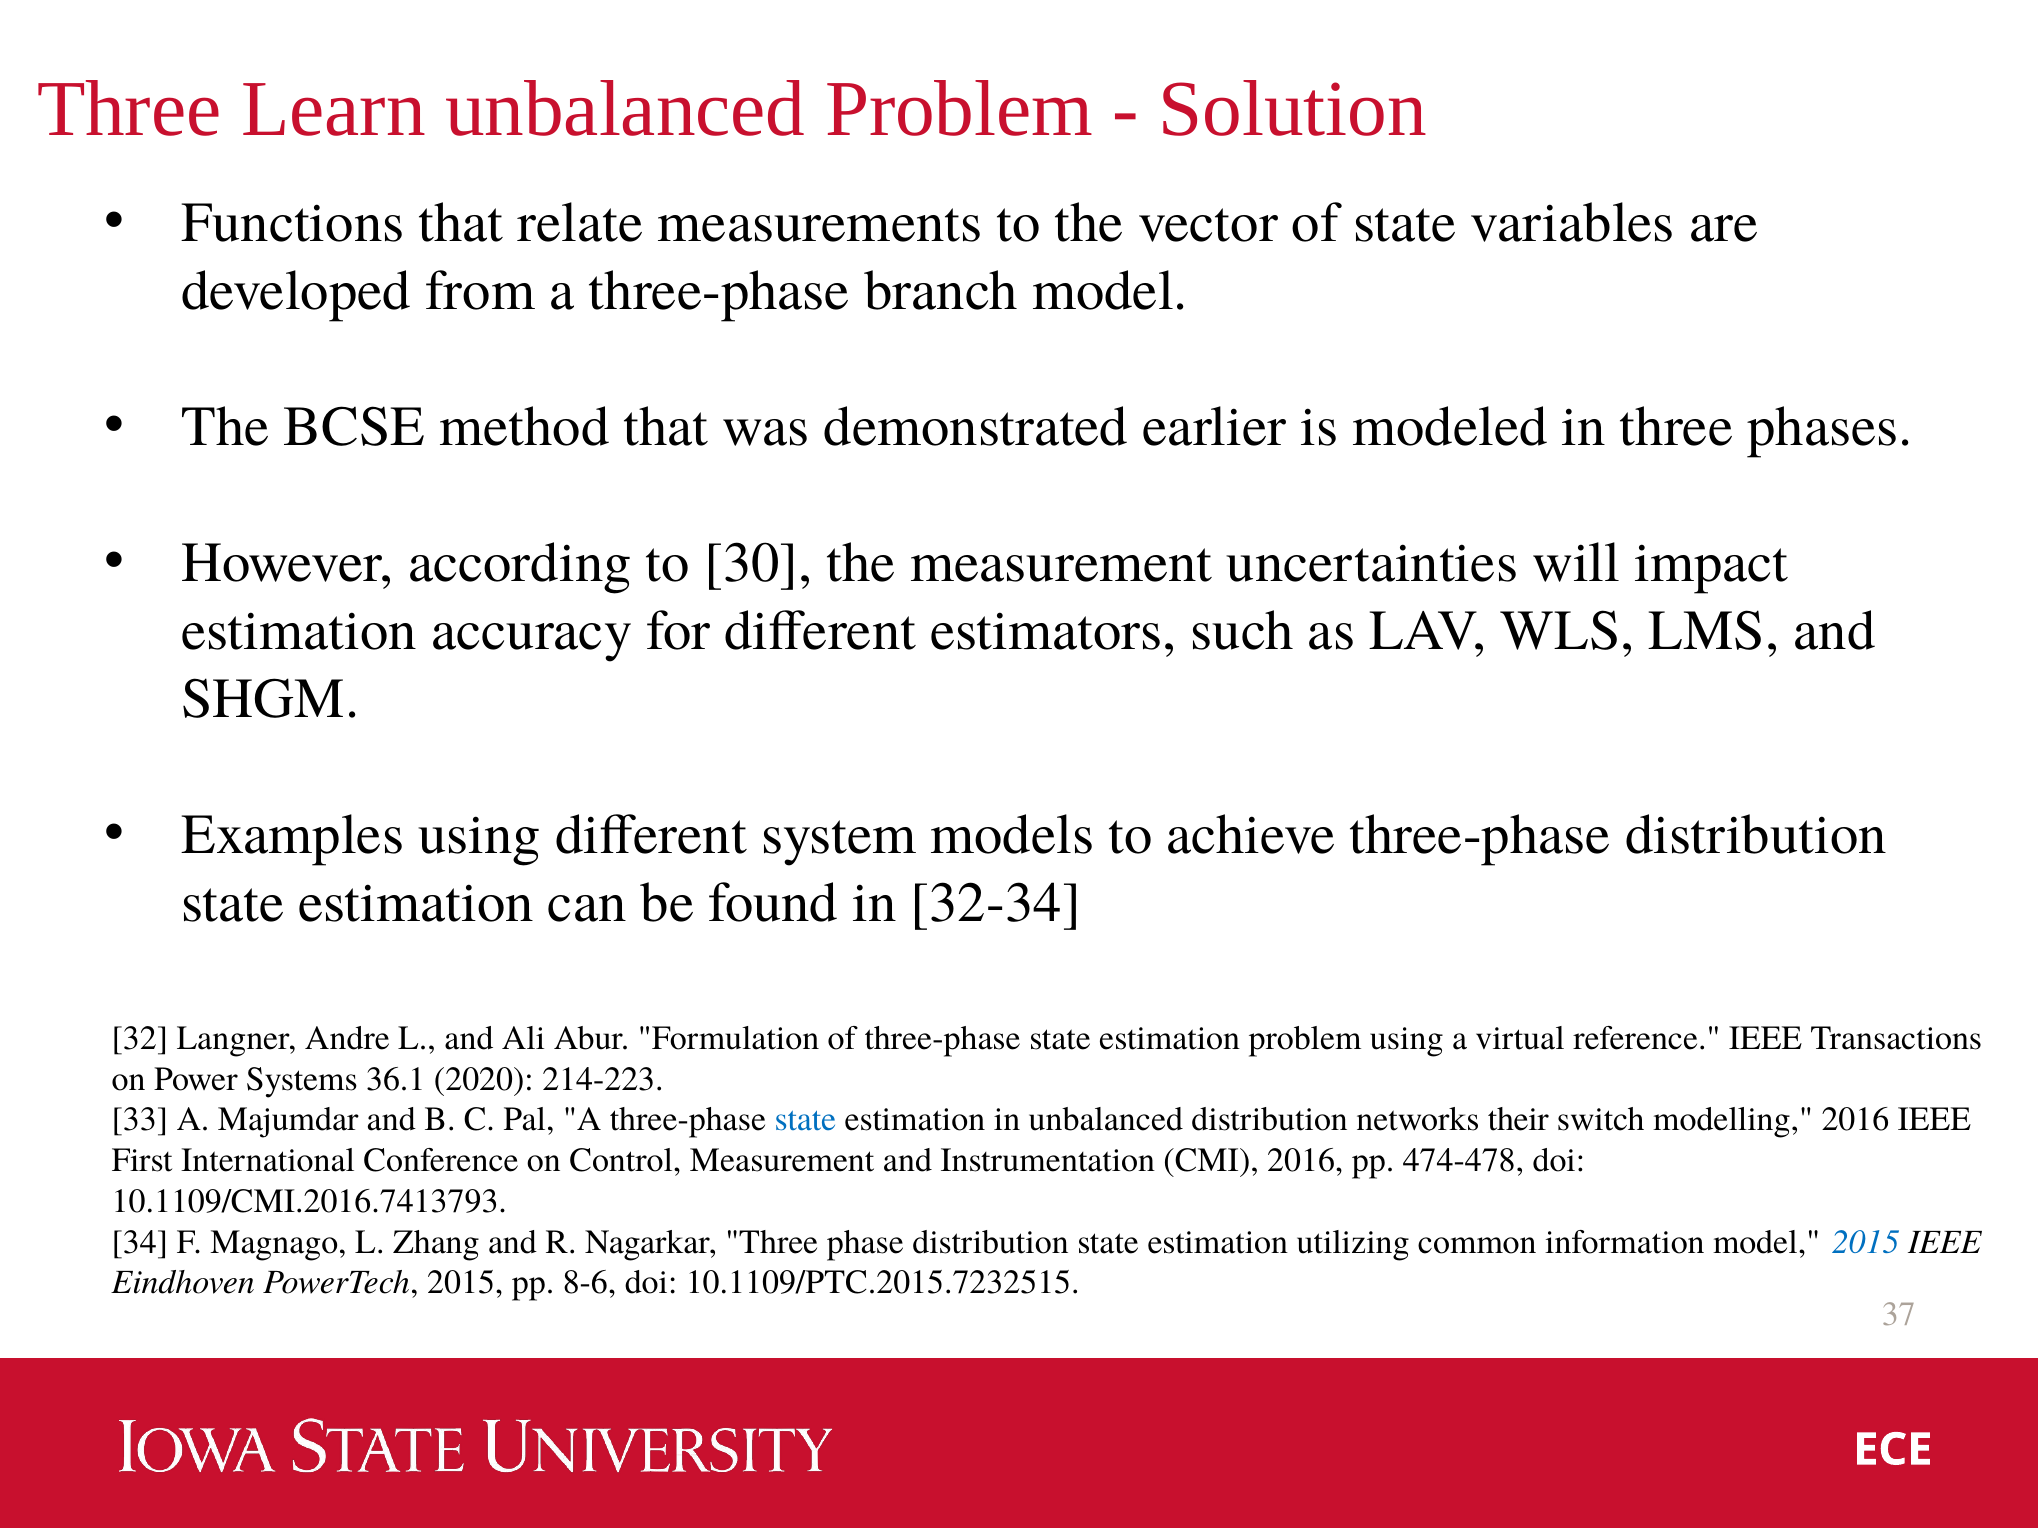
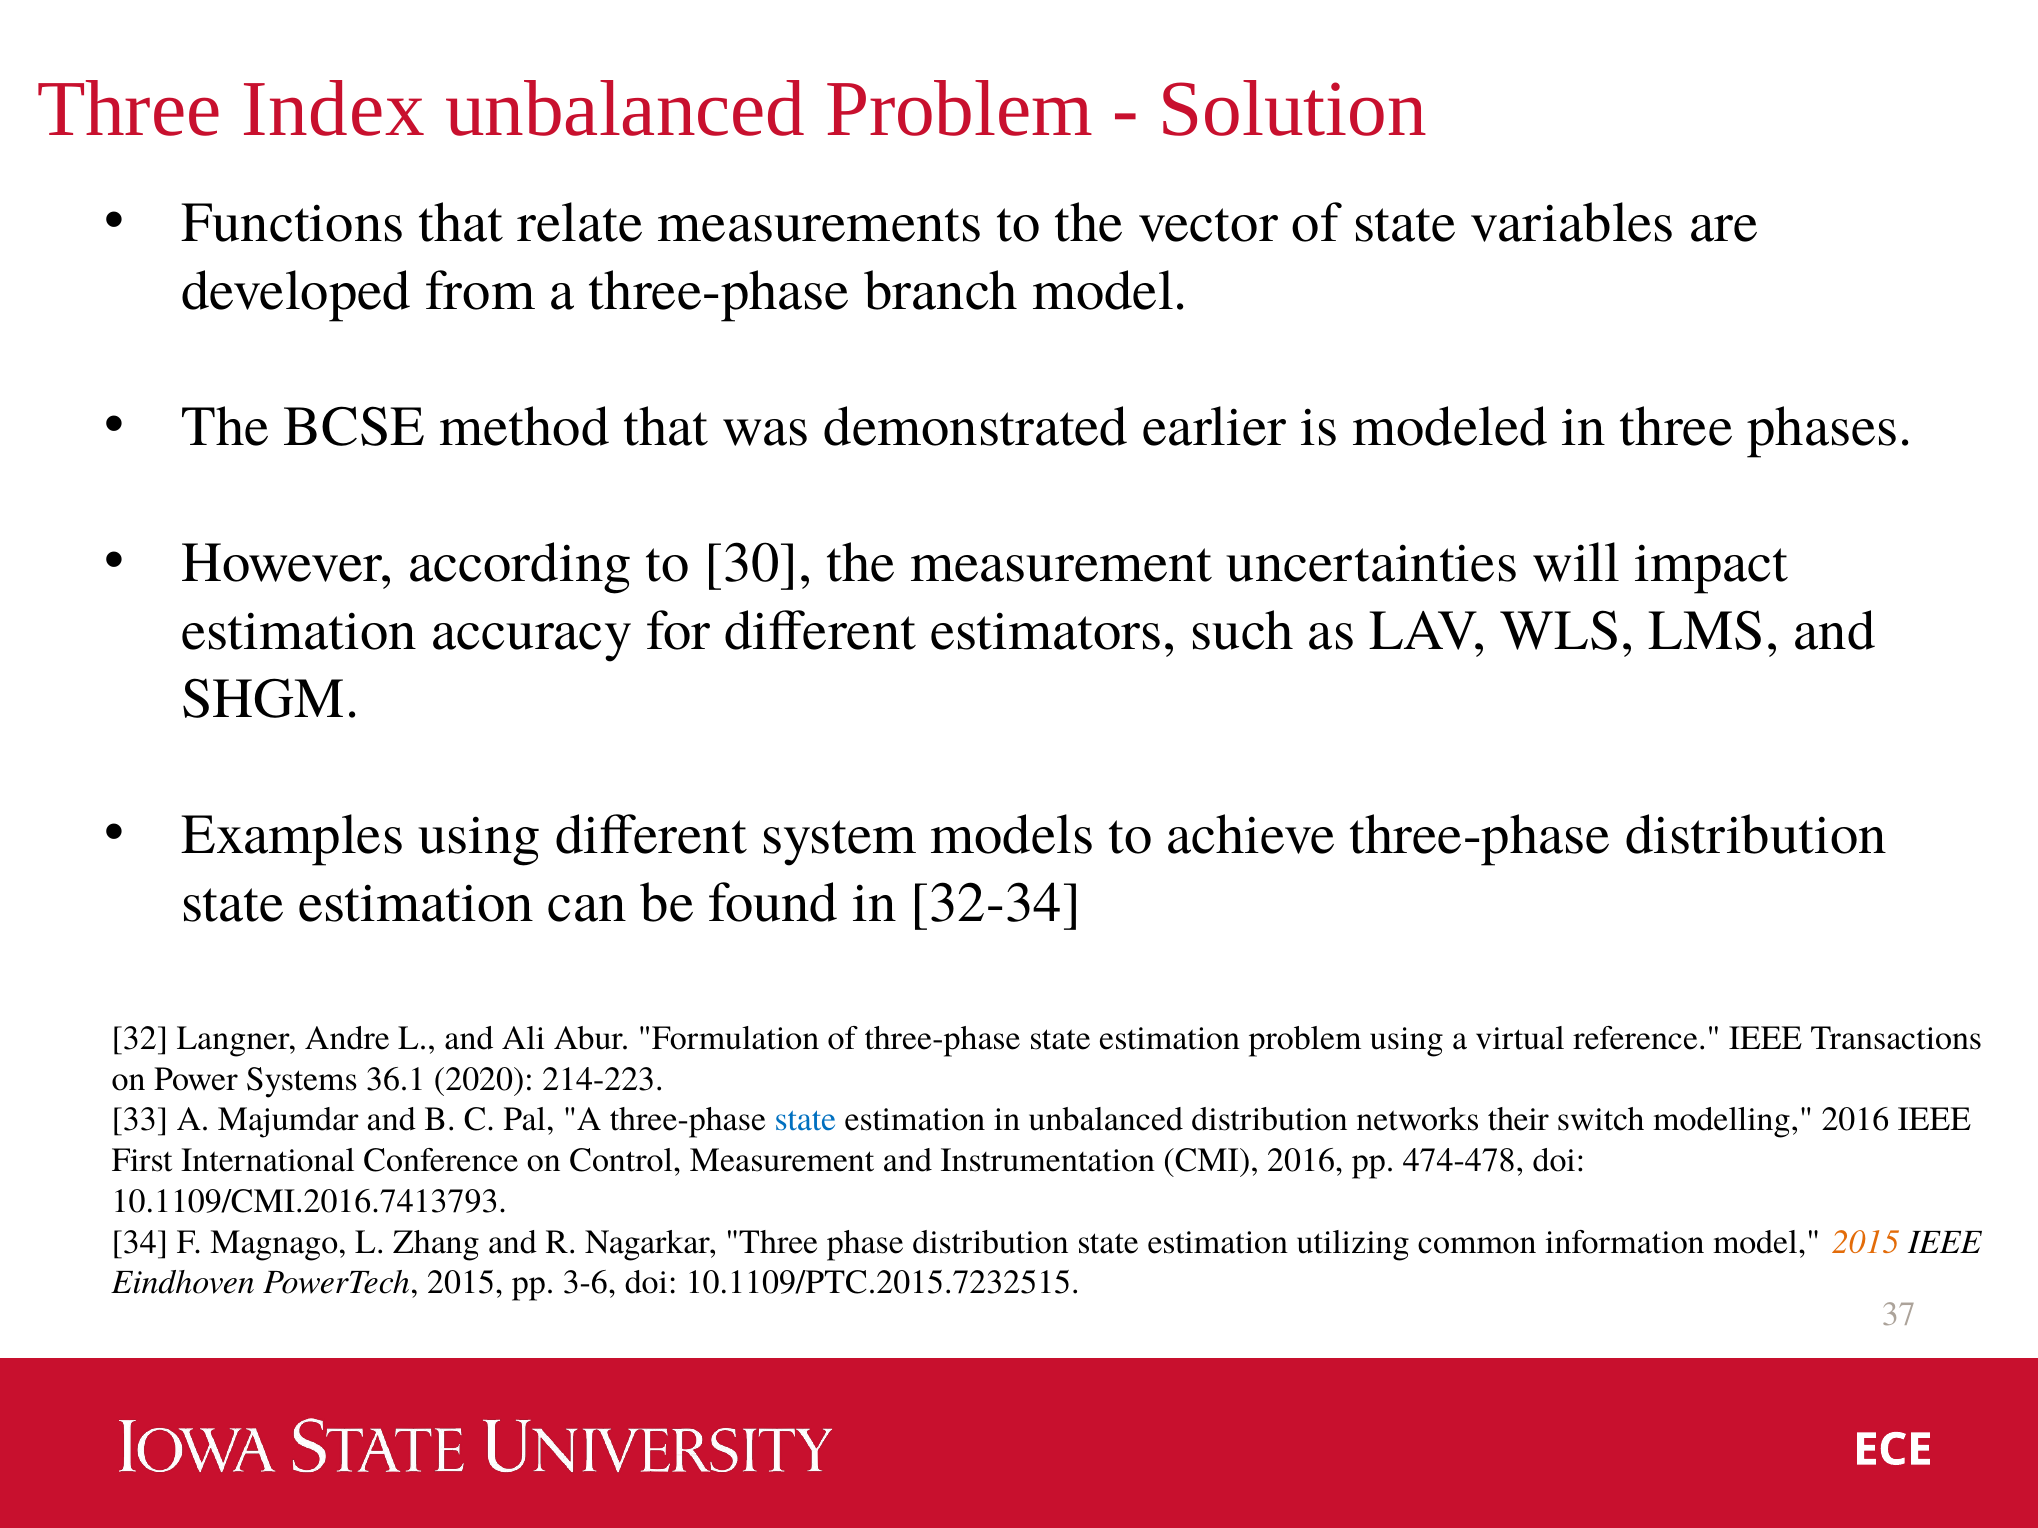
Learn: Learn -> Index
2015 at (1866, 1242) colour: blue -> orange
8-6: 8-6 -> 3-6
